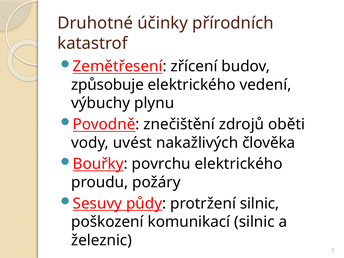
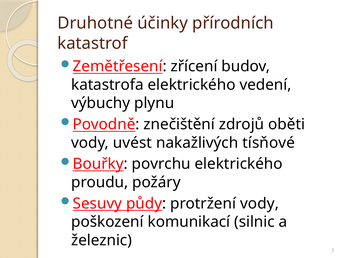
způsobuje: způsobuje -> katastrofa
člověka: člověka -> tísňové
protržení silnic: silnic -> vody
